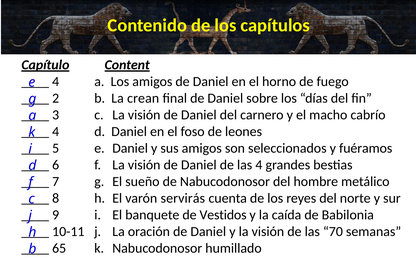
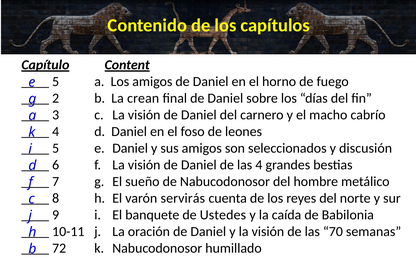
4 at (56, 82): 4 -> 5
fuéramos: fuéramos -> discusión
Vestidos: Vestidos -> Ustedes
65: 65 -> 72
